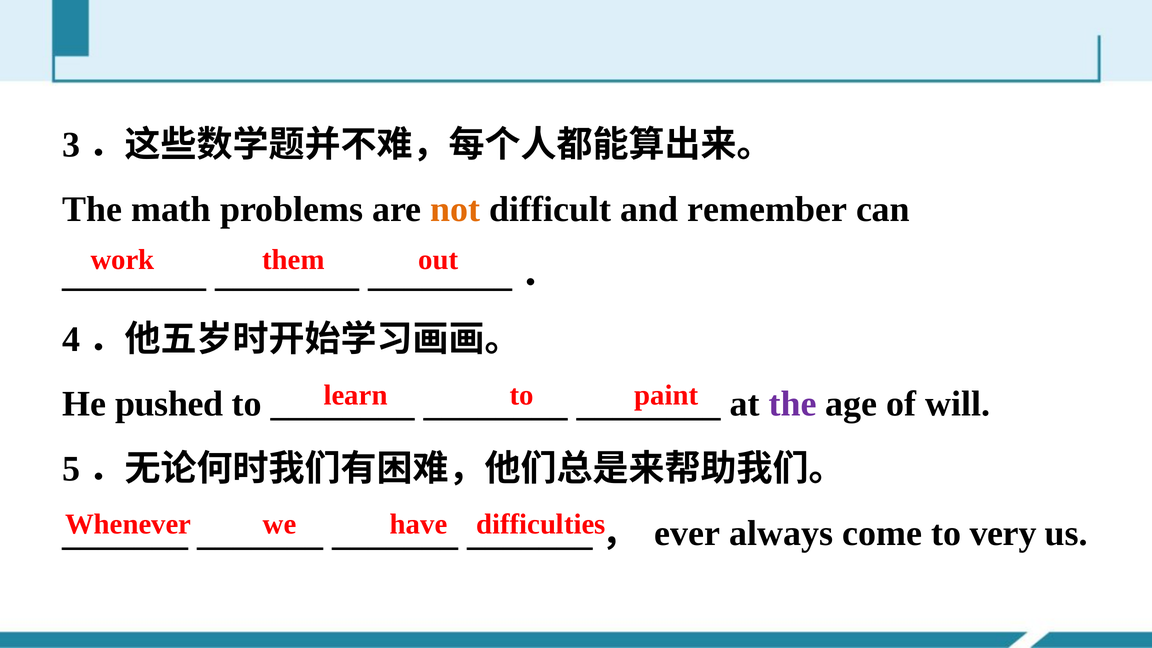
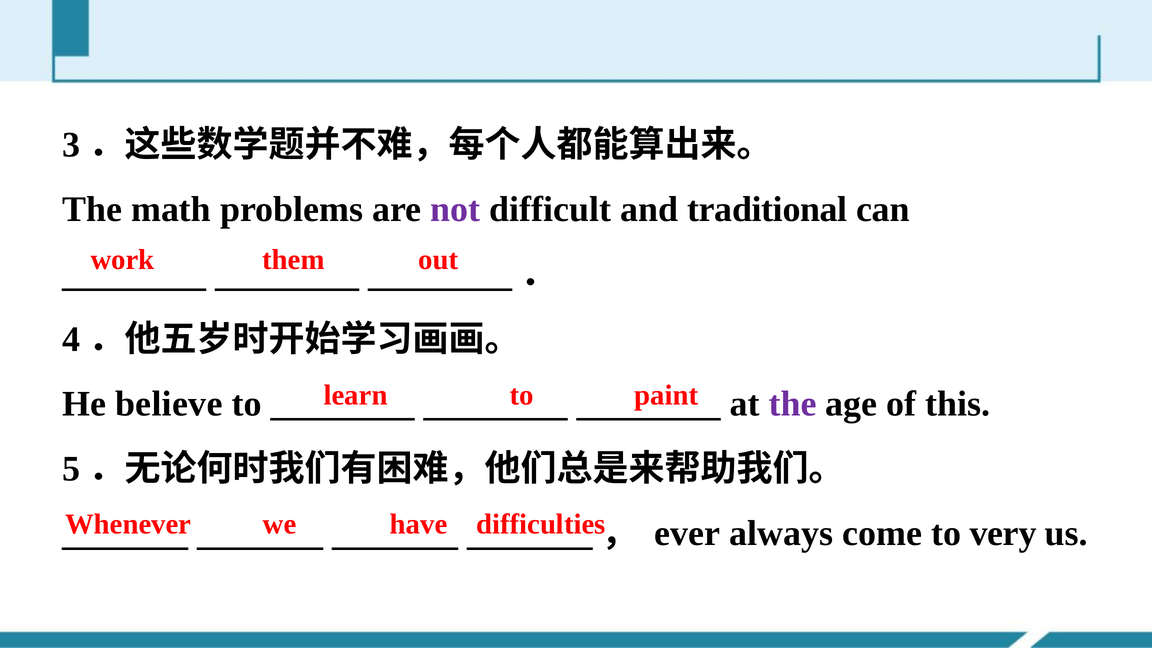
not colour: orange -> purple
remember: remember -> traditional
pushed: pushed -> believe
will: will -> this
